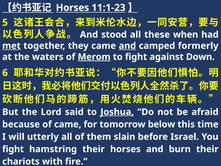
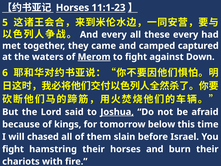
And stood: stood -> every
these when: when -> every
met underline: present -> none
and at (127, 46) underline: present -> none
formerly: formerly -> captured
of came: came -> kings
utterly: utterly -> chased
